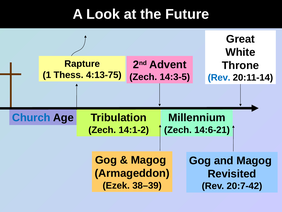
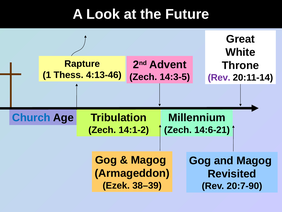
4:13-75: 4:13-75 -> 4:13-46
Rev at (219, 77) colour: blue -> purple
20:7-42: 20:7-42 -> 20:7-90
